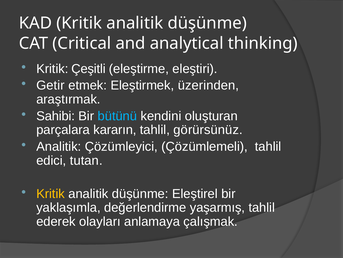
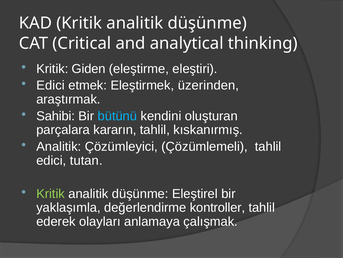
Çeşitli: Çeşitli -> Giden
Getir at (50, 85): Getir -> Edici
görürsünüz: görürsünüz -> kıskanırmış
Kritik at (51, 193) colour: yellow -> light green
yaşarmış: yaşarmış -> kontroller
